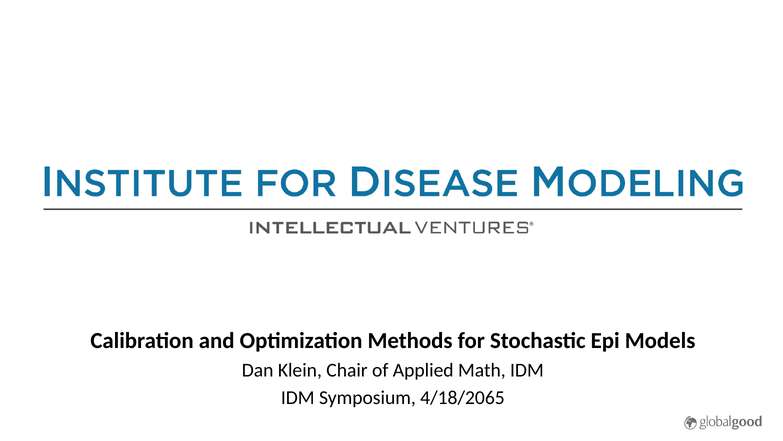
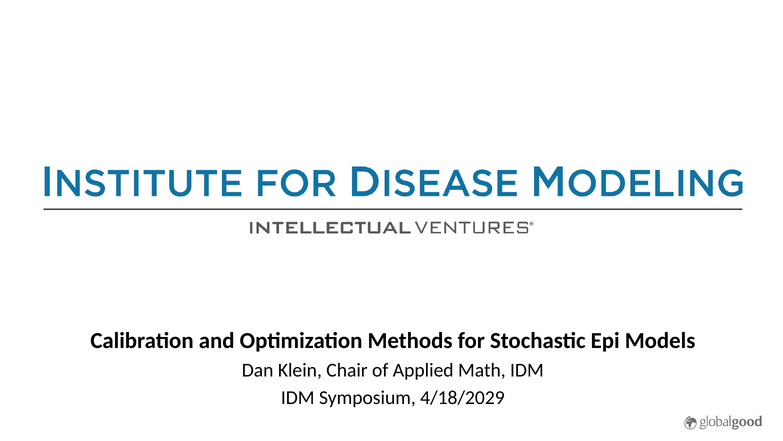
4/18/2065: 4/18/2065 -> 4/18/2029
